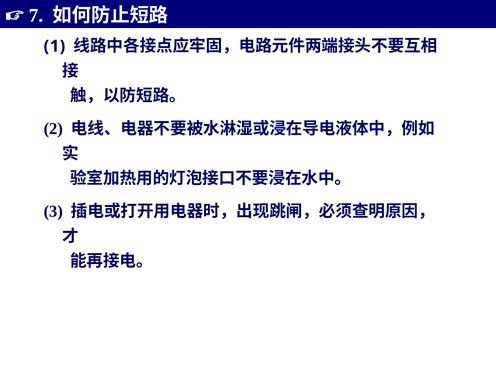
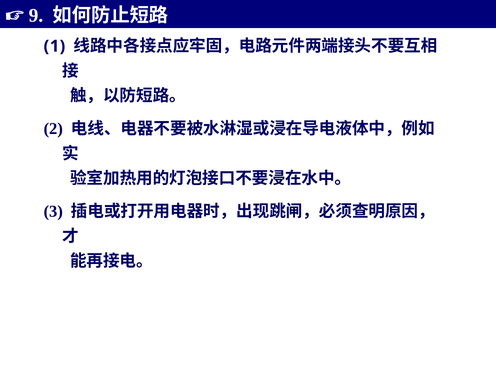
7: 7 -> 9
